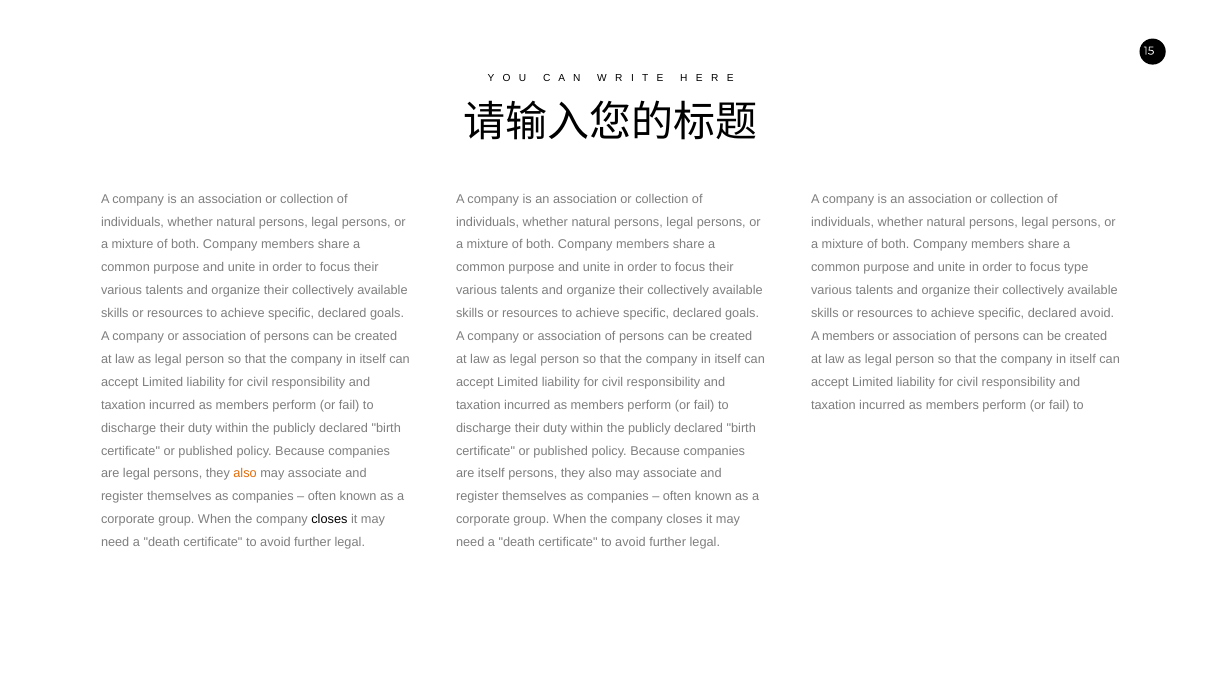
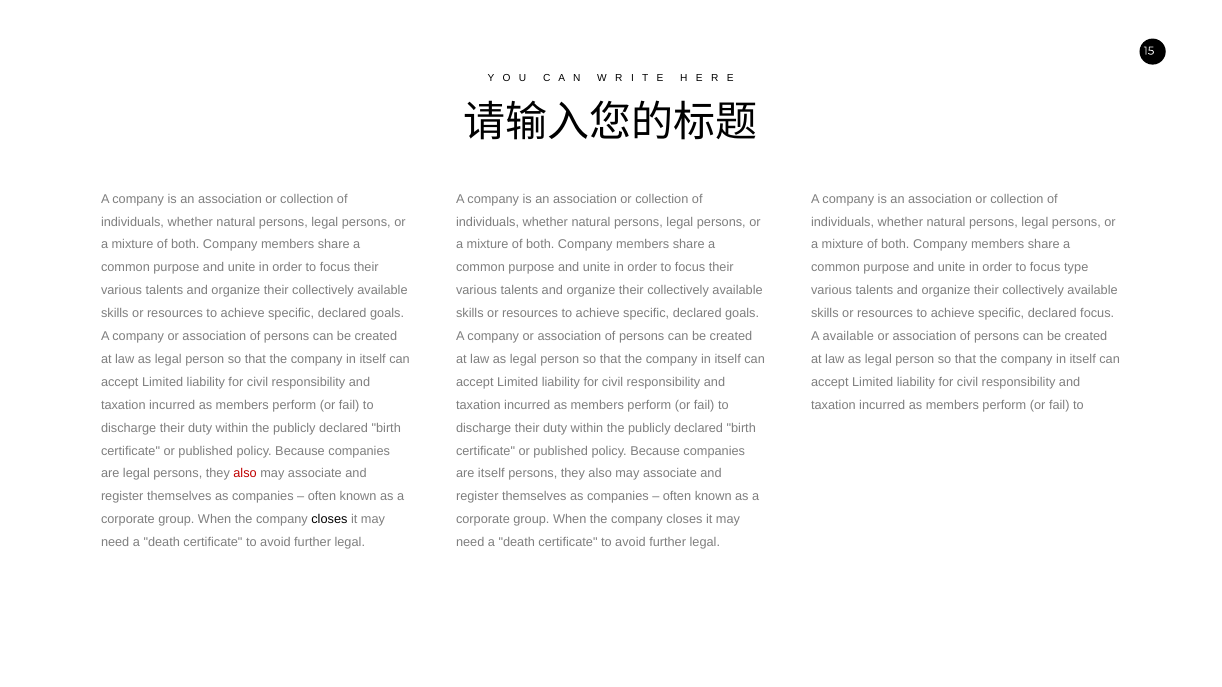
declared avoid: avoid -> focus
A members: members -> available
also at (245, 474) colour: orange -> red
